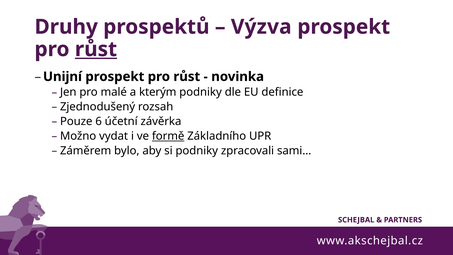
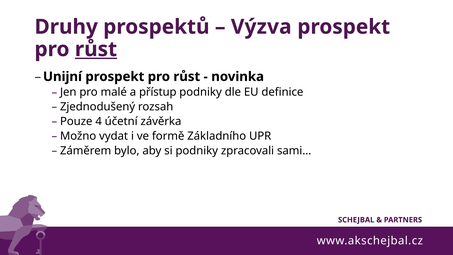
kterým: kterým -> přístup
6: 6 -> 4
formě underline: present -> none
